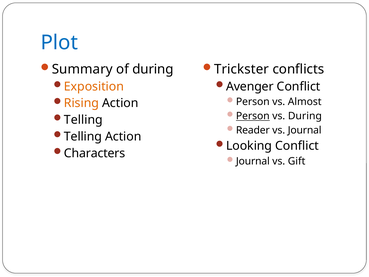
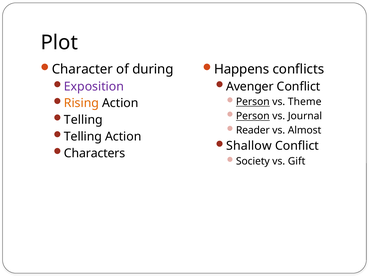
Plot colour: blue -> black
Summary: Summary -> Character
Trickster: Trickster -> Happens
Exposition colour: orange -> purple
Person at (253, 102) underline: none -> present
Almost: Almost -> Theme
vs During: During -> Journal
vs Journal: Journal -> Almost
Looking: Looking -> Shallow
Journal at (253, 161): Journal -> Society
